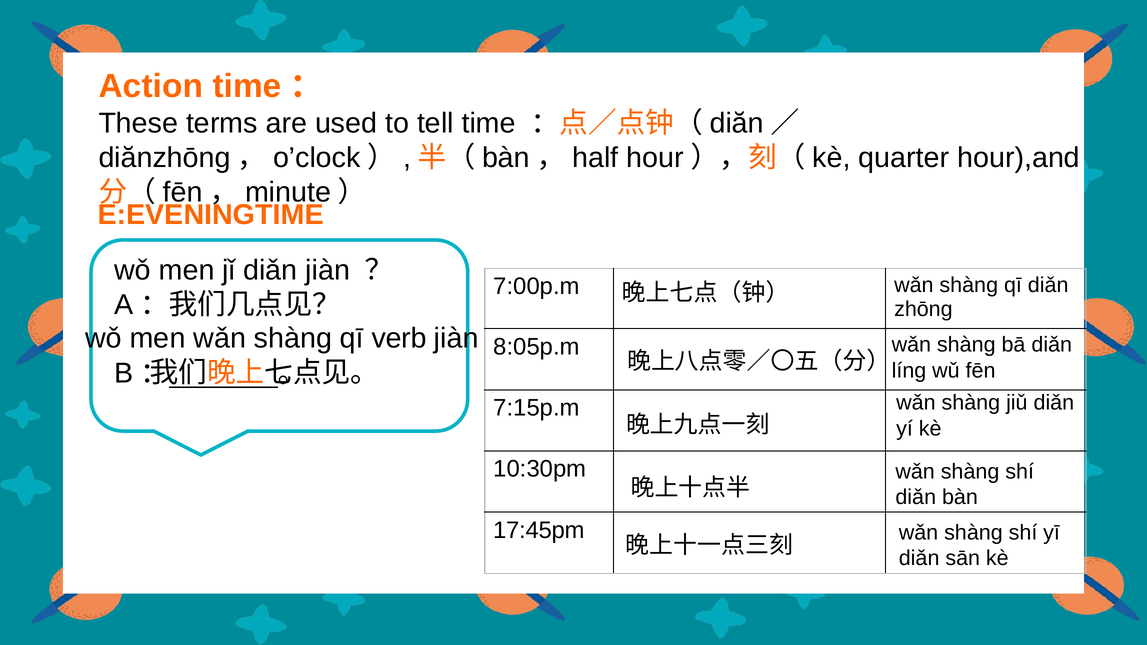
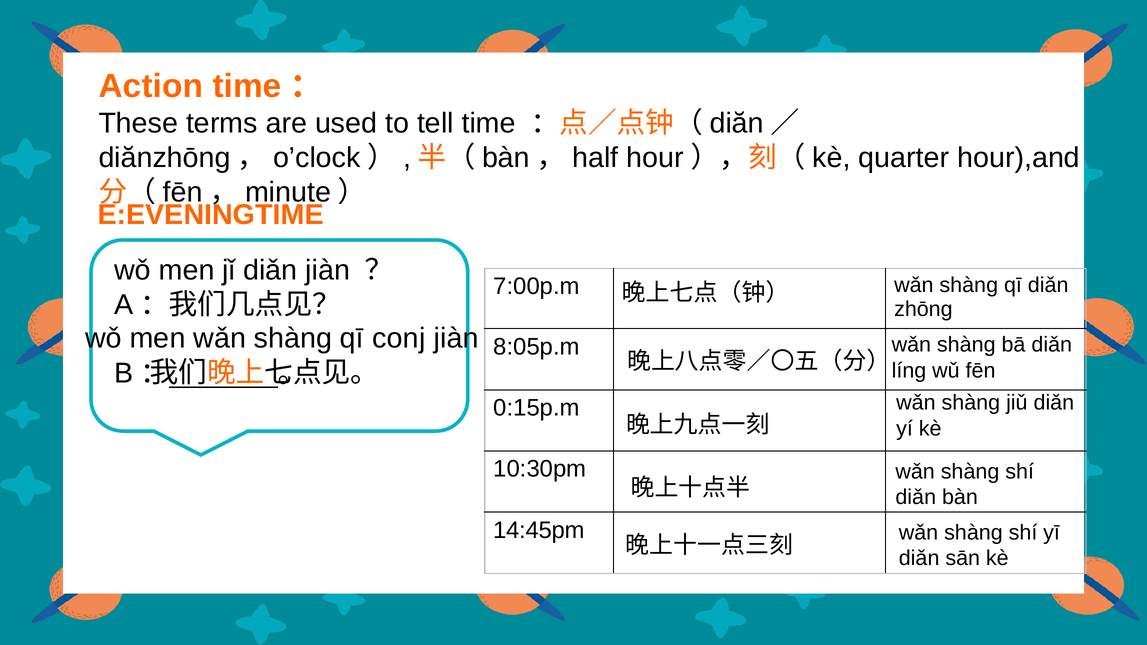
verb: verb -> conj
7:15p.m: 7:15p.m -> 0:15p.m
17:45pm: 17:45pm -> 14:45pm
